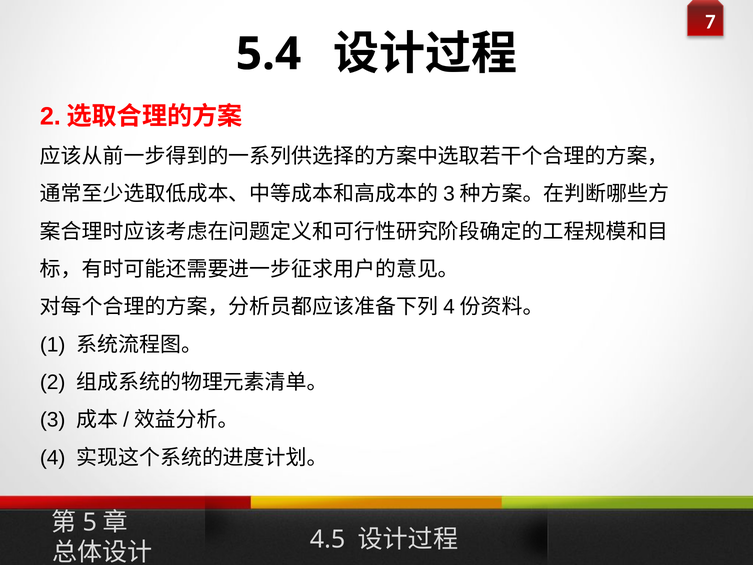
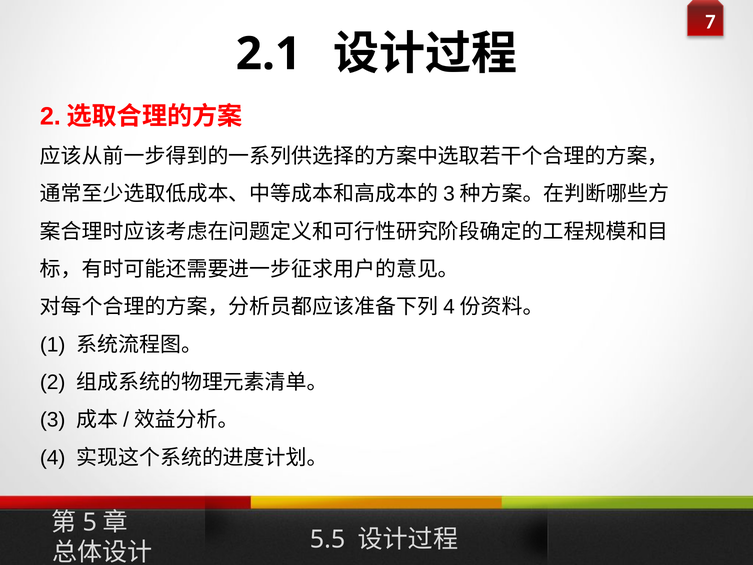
5.4: 5.4 -> 2.1
4.5: 4.5 -> 5.5
